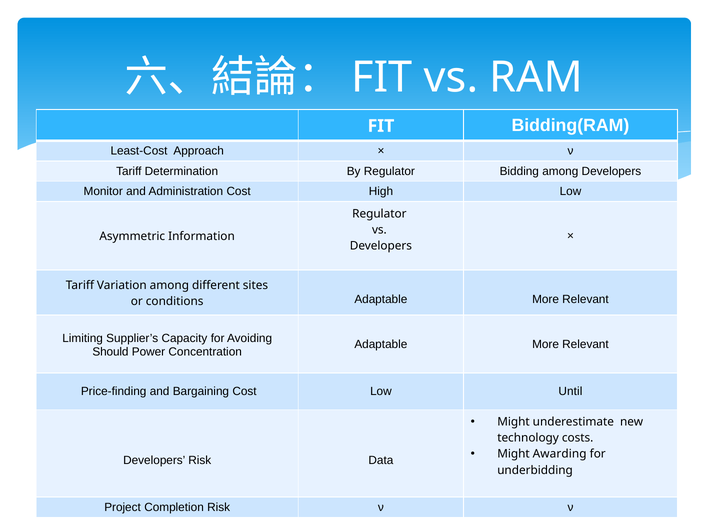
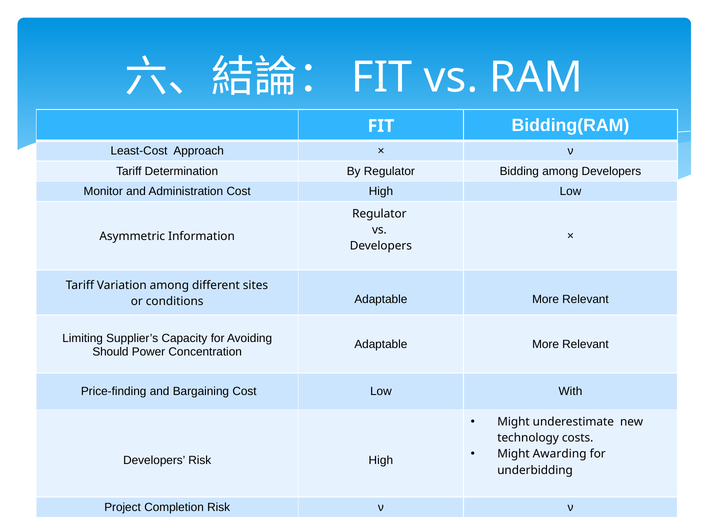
Until: Until -> With
Risk Data: Data -> High
